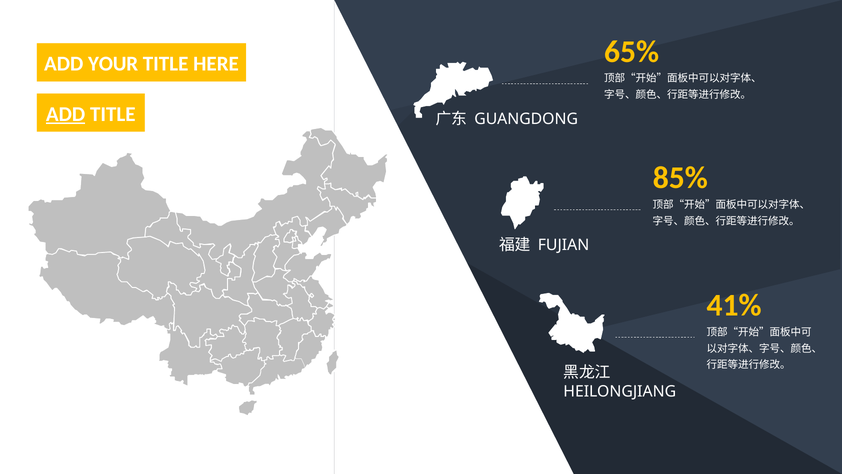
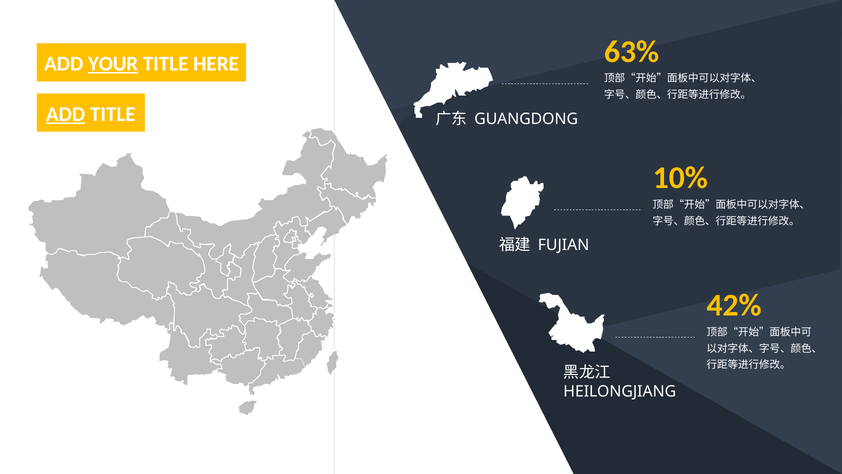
65%: 65% -> 63%
YOUR underline: none -> present
85%: 85% -> 10%
41%: 41% -> 42%
